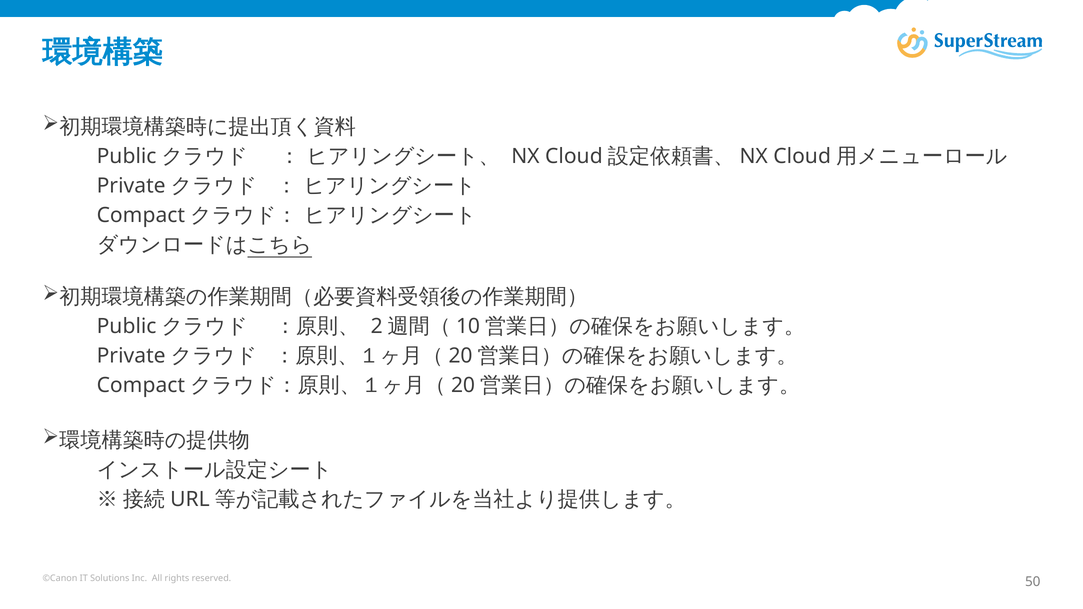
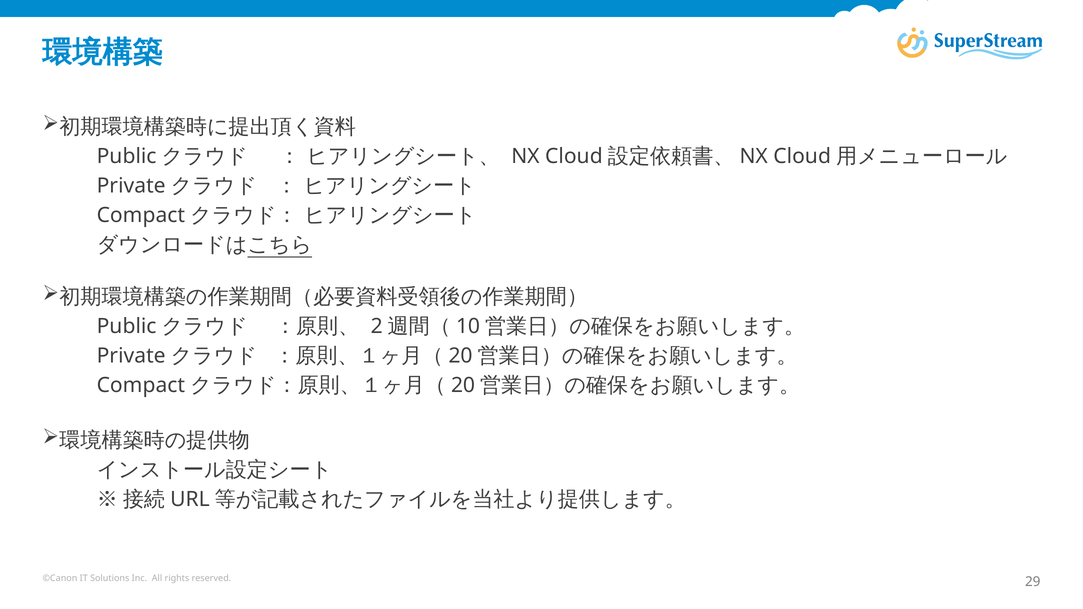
50: 50 -> 29
